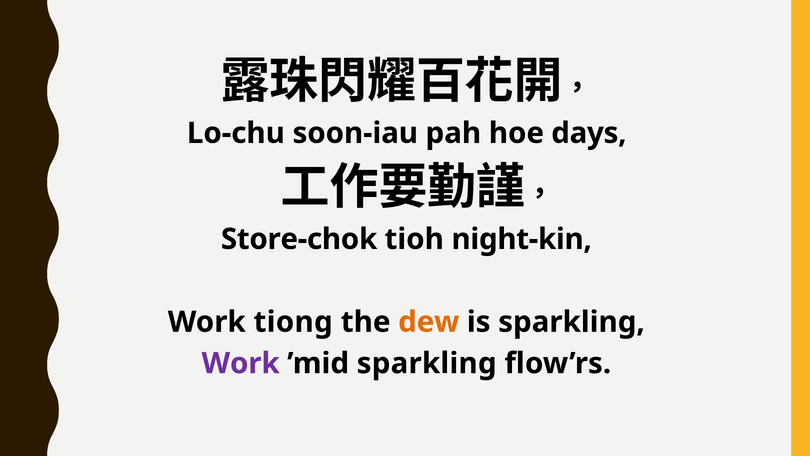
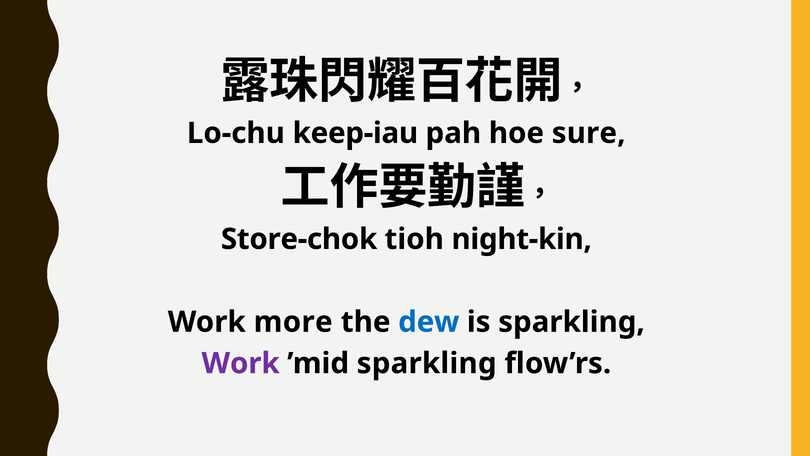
soon-iau: soon-iau -> keep-iau
days: days -> sure
tiong: tiong -> more
dew colour: orange -> blue
